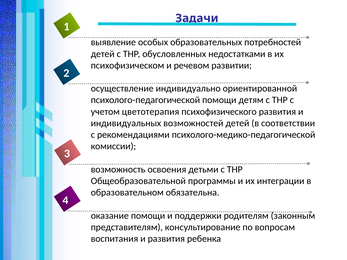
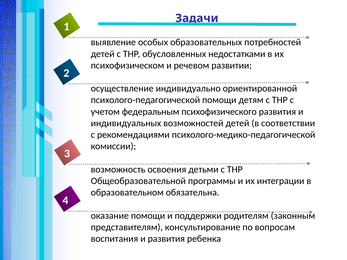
цветотерапия: цветотерапия -> федеральным
